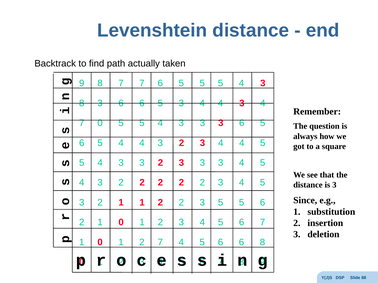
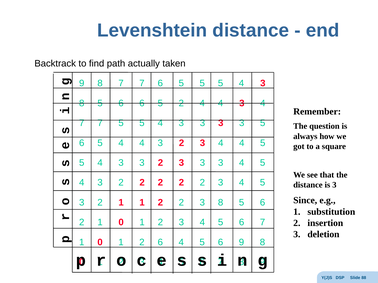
3 at (100, 103): 3 -> 5
6 5 3: 3 -> 2
0 at (100, 123): 0 -> 7
3 3 3 6: 6 -> 3
2 3 5: 5 -> 8
2 7: 7 -> 6
5 6 6: 6 -> 9
